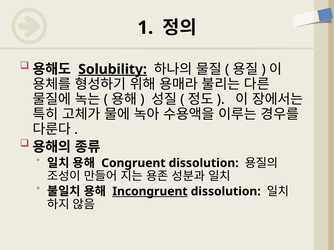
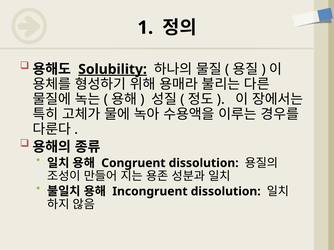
Incongruent underline: present -> none
